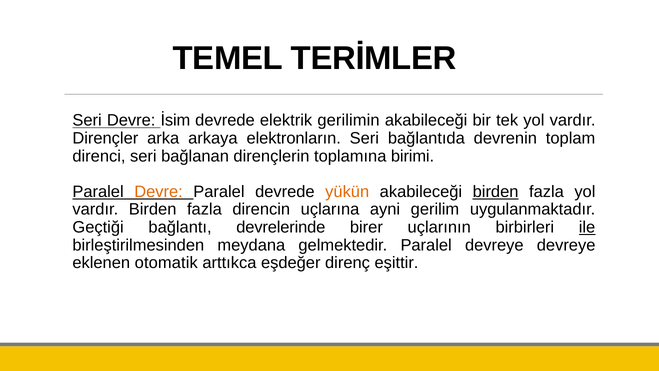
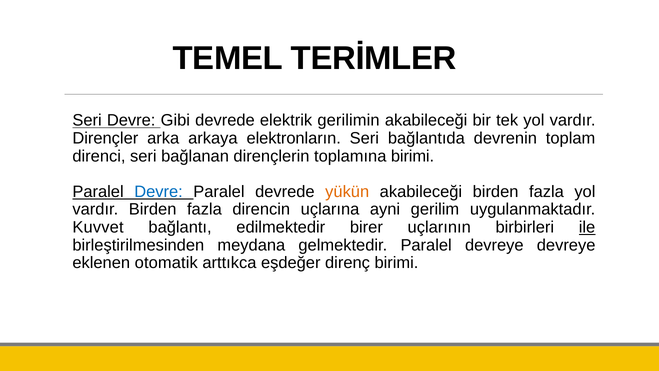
İsim: İsim -> Gibi
Devre at (159, 192) colour: orange -> blue
birden at (496, 192) underline: present -> none
Geçtiği: Geçtiği -> Kuvvet
devrelerinde: devrelerinde -> edilmektedir
direnç eşittir: eşittir -> birimi
